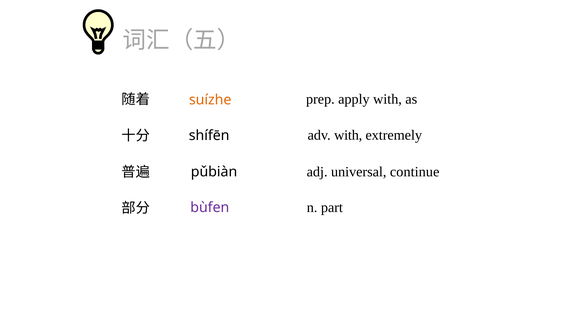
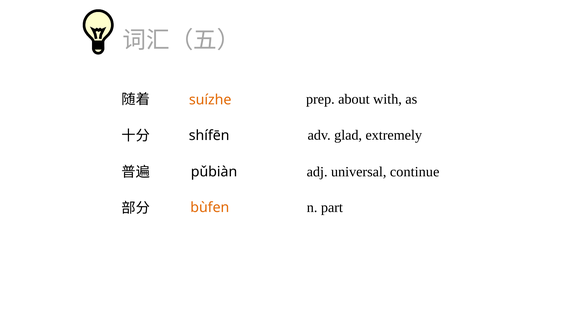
apply: apply -> about
adv with: with -> glad
bùfen colour: purple -> orange
